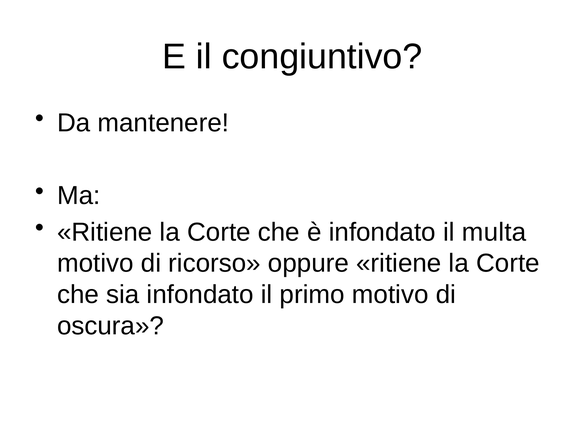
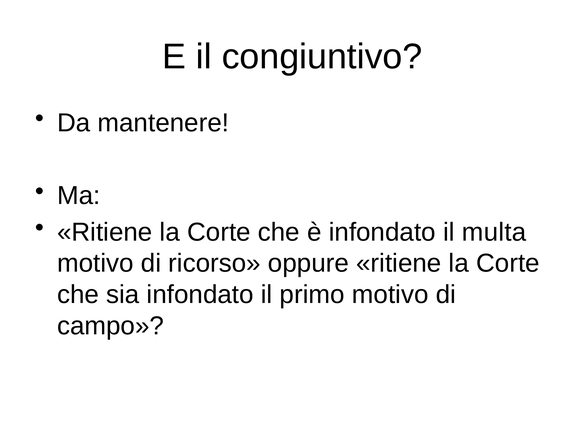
oscura: oscura -> campo
